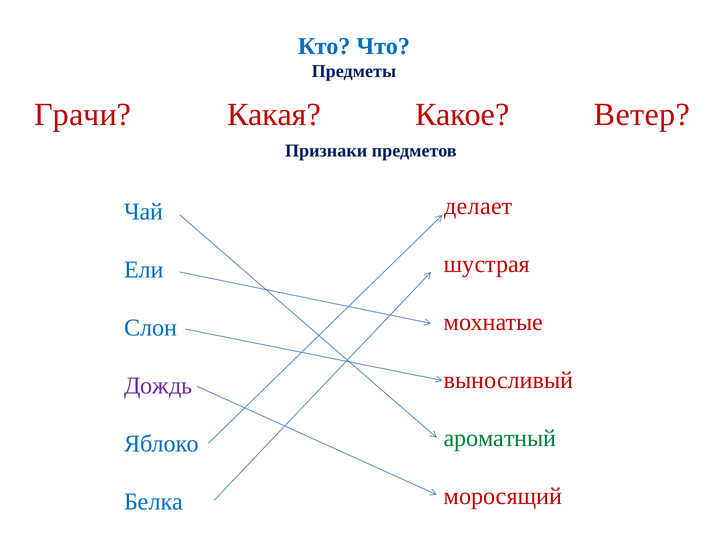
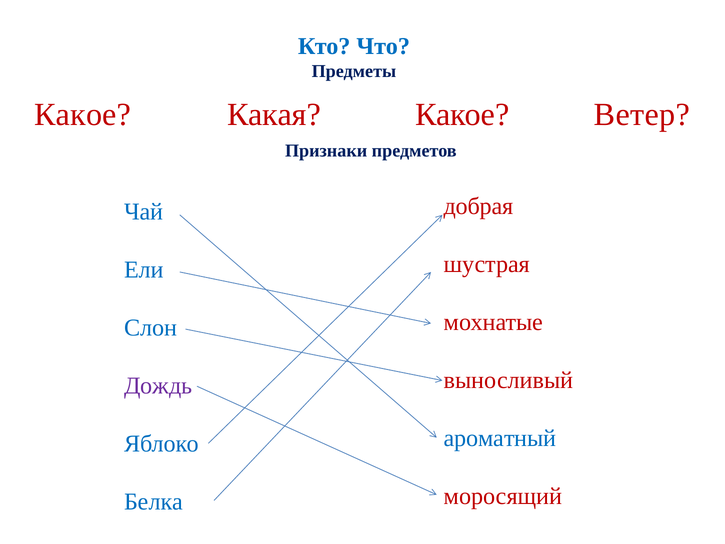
Грачи at (83, 114): Грачи -> Какое
делает: делает -> добрая
ароматный colour: green -> blue
